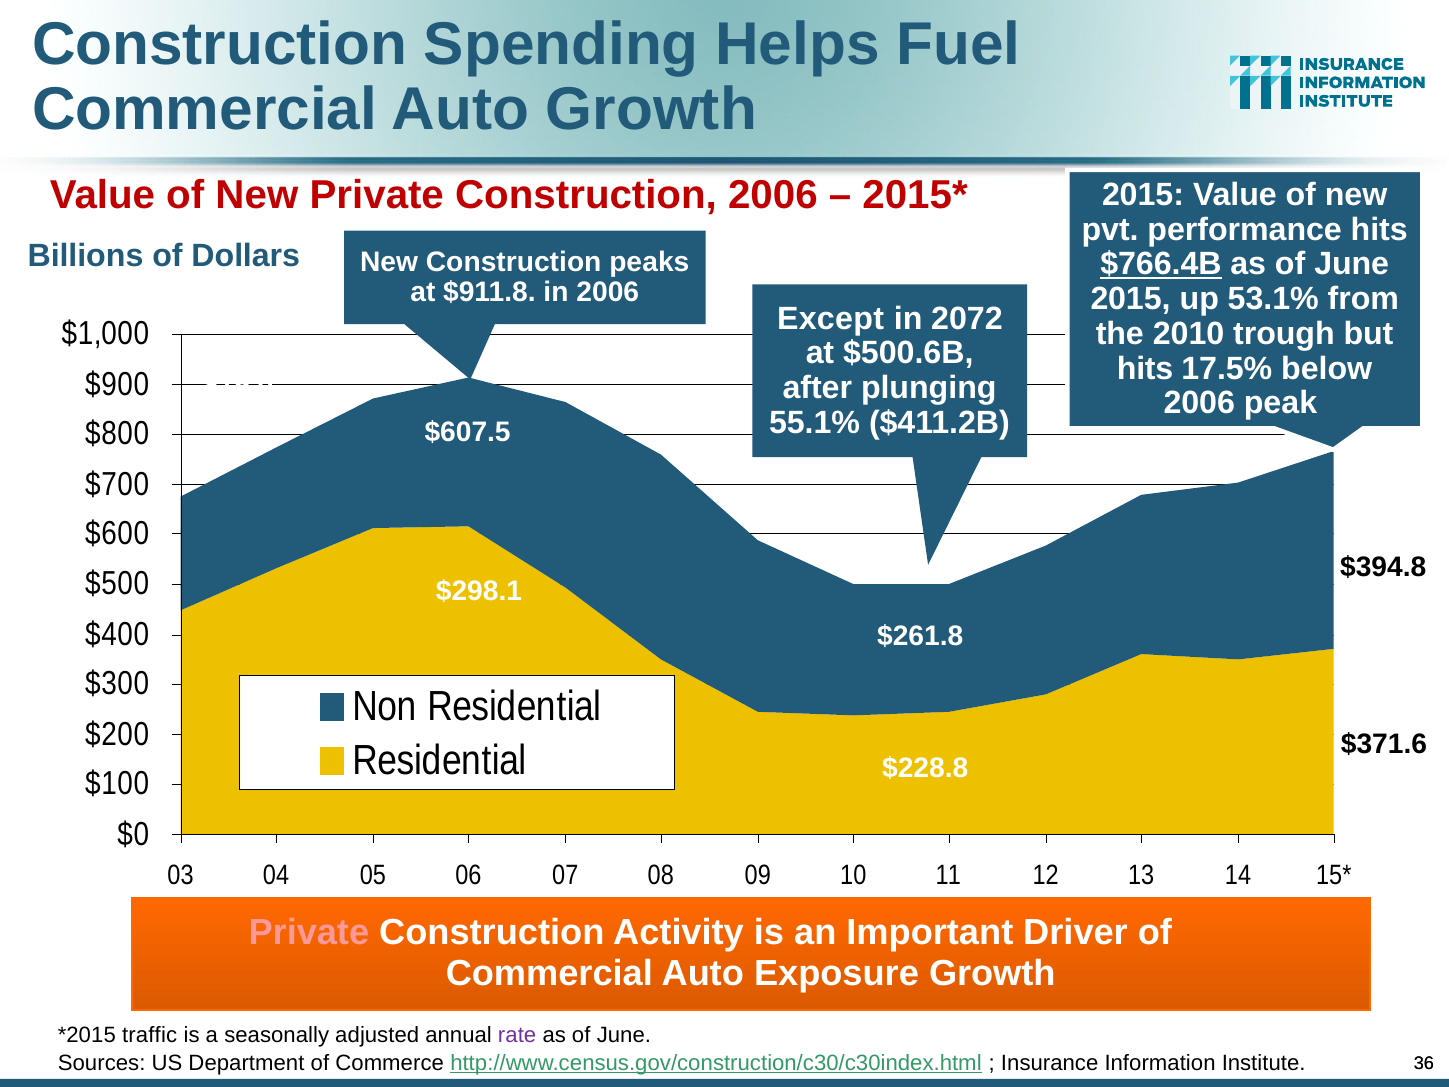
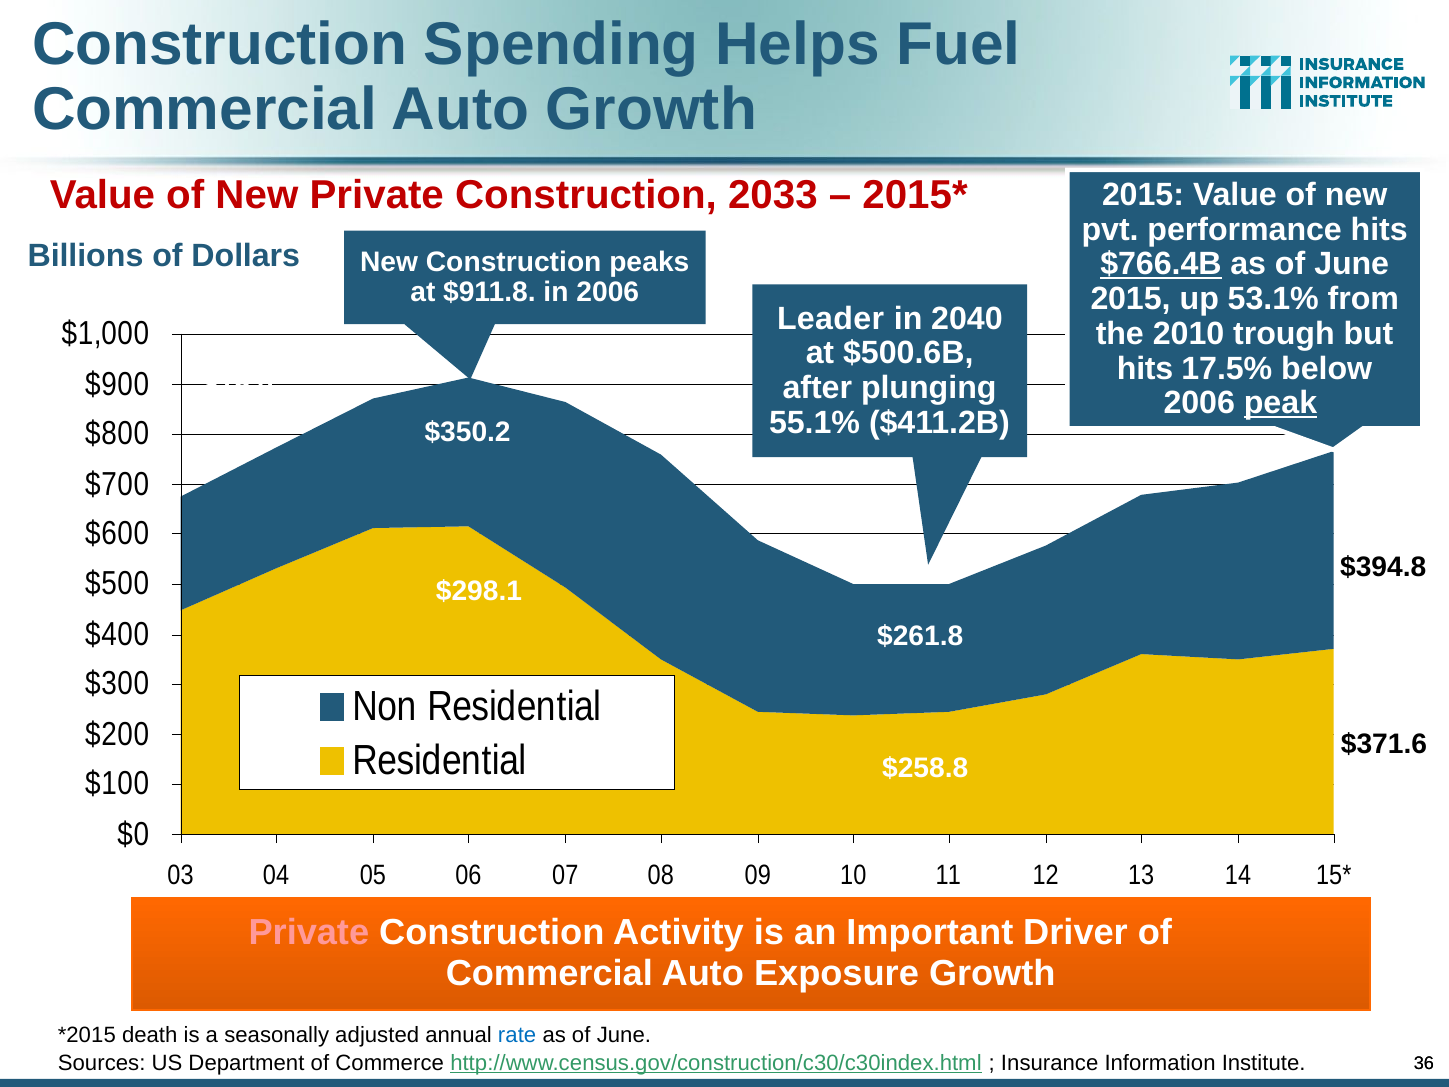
Construction 2006: 2006 -> 2033
Except: Except -> Leader
2072: 2072 -> 2040
peak underline: none -> present
$607.5: $607.5 -> $350.2
$228.8: $228.8 -> $258.8
traffic: traffic -> death
rate colour: purple -> blue
